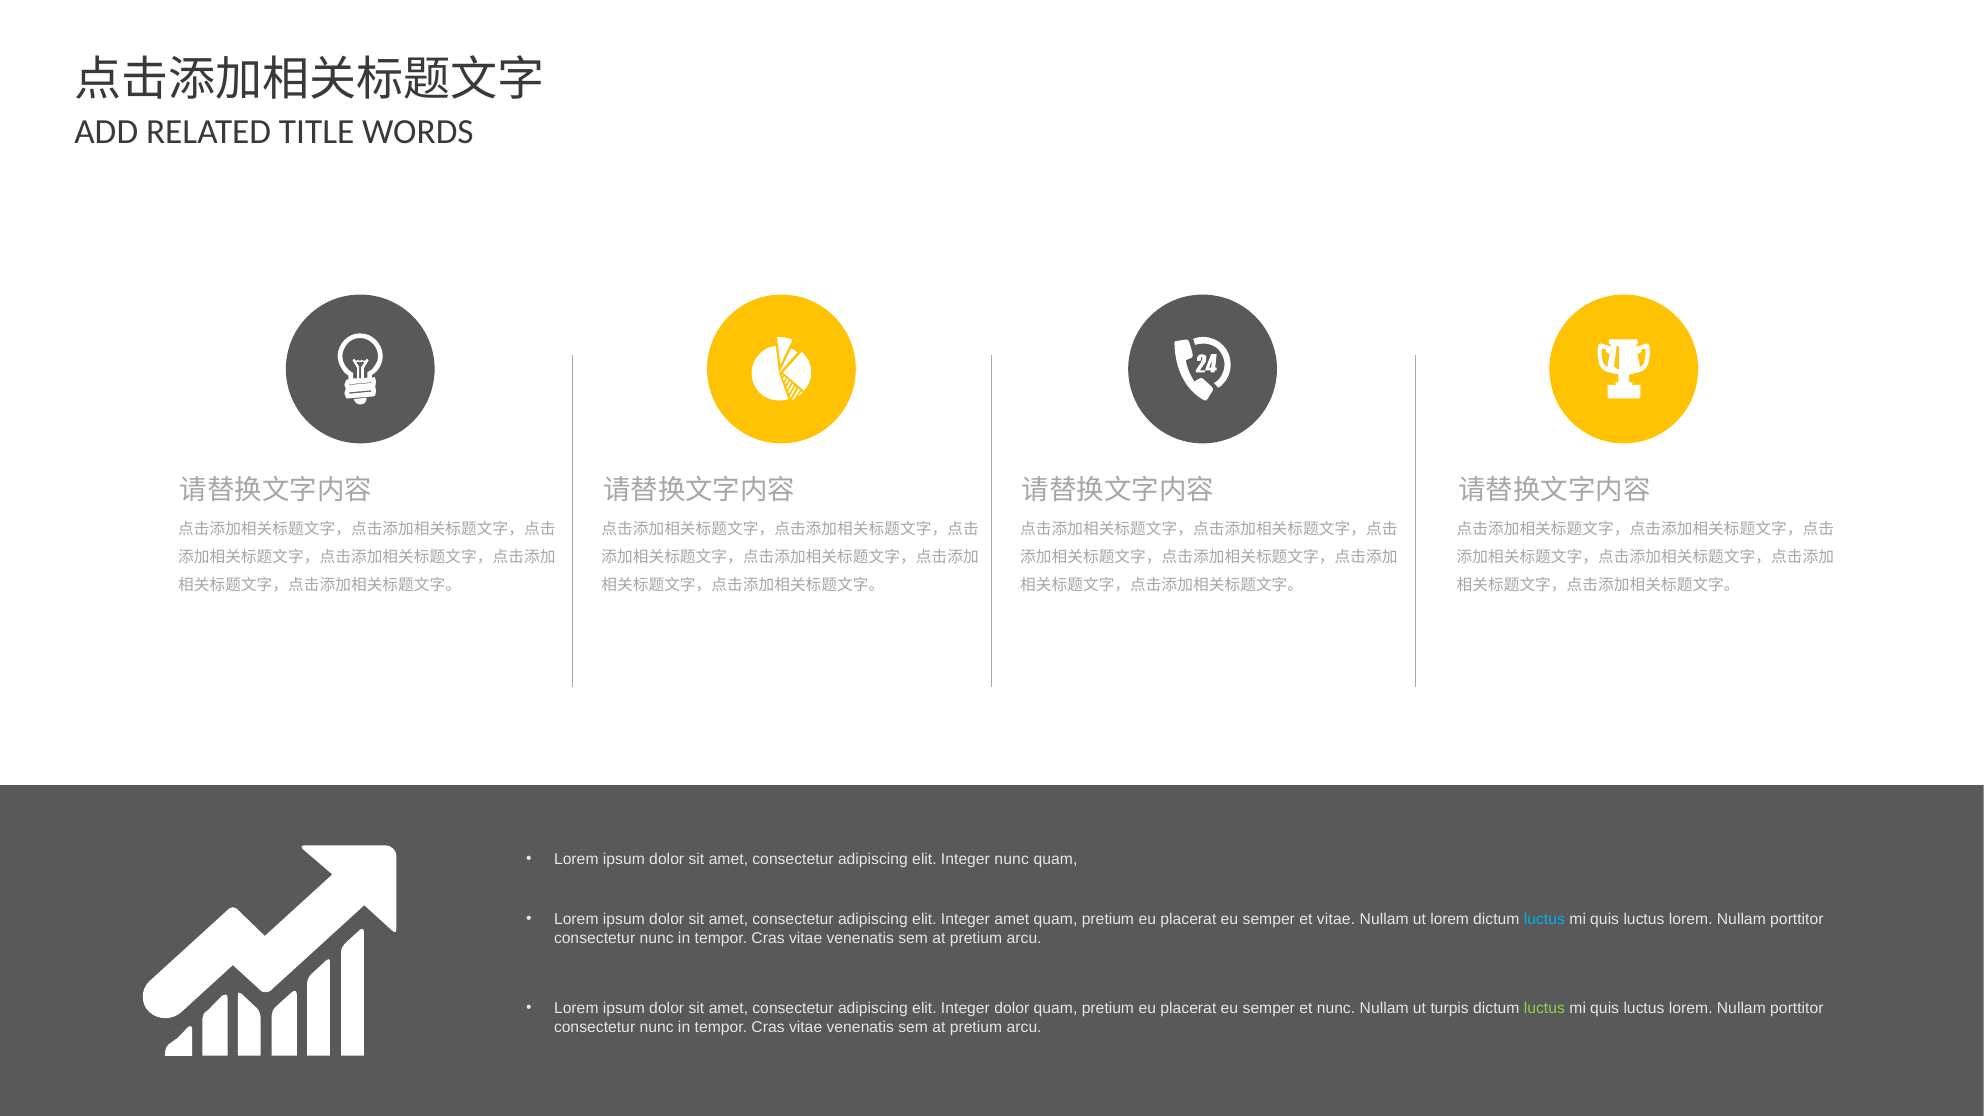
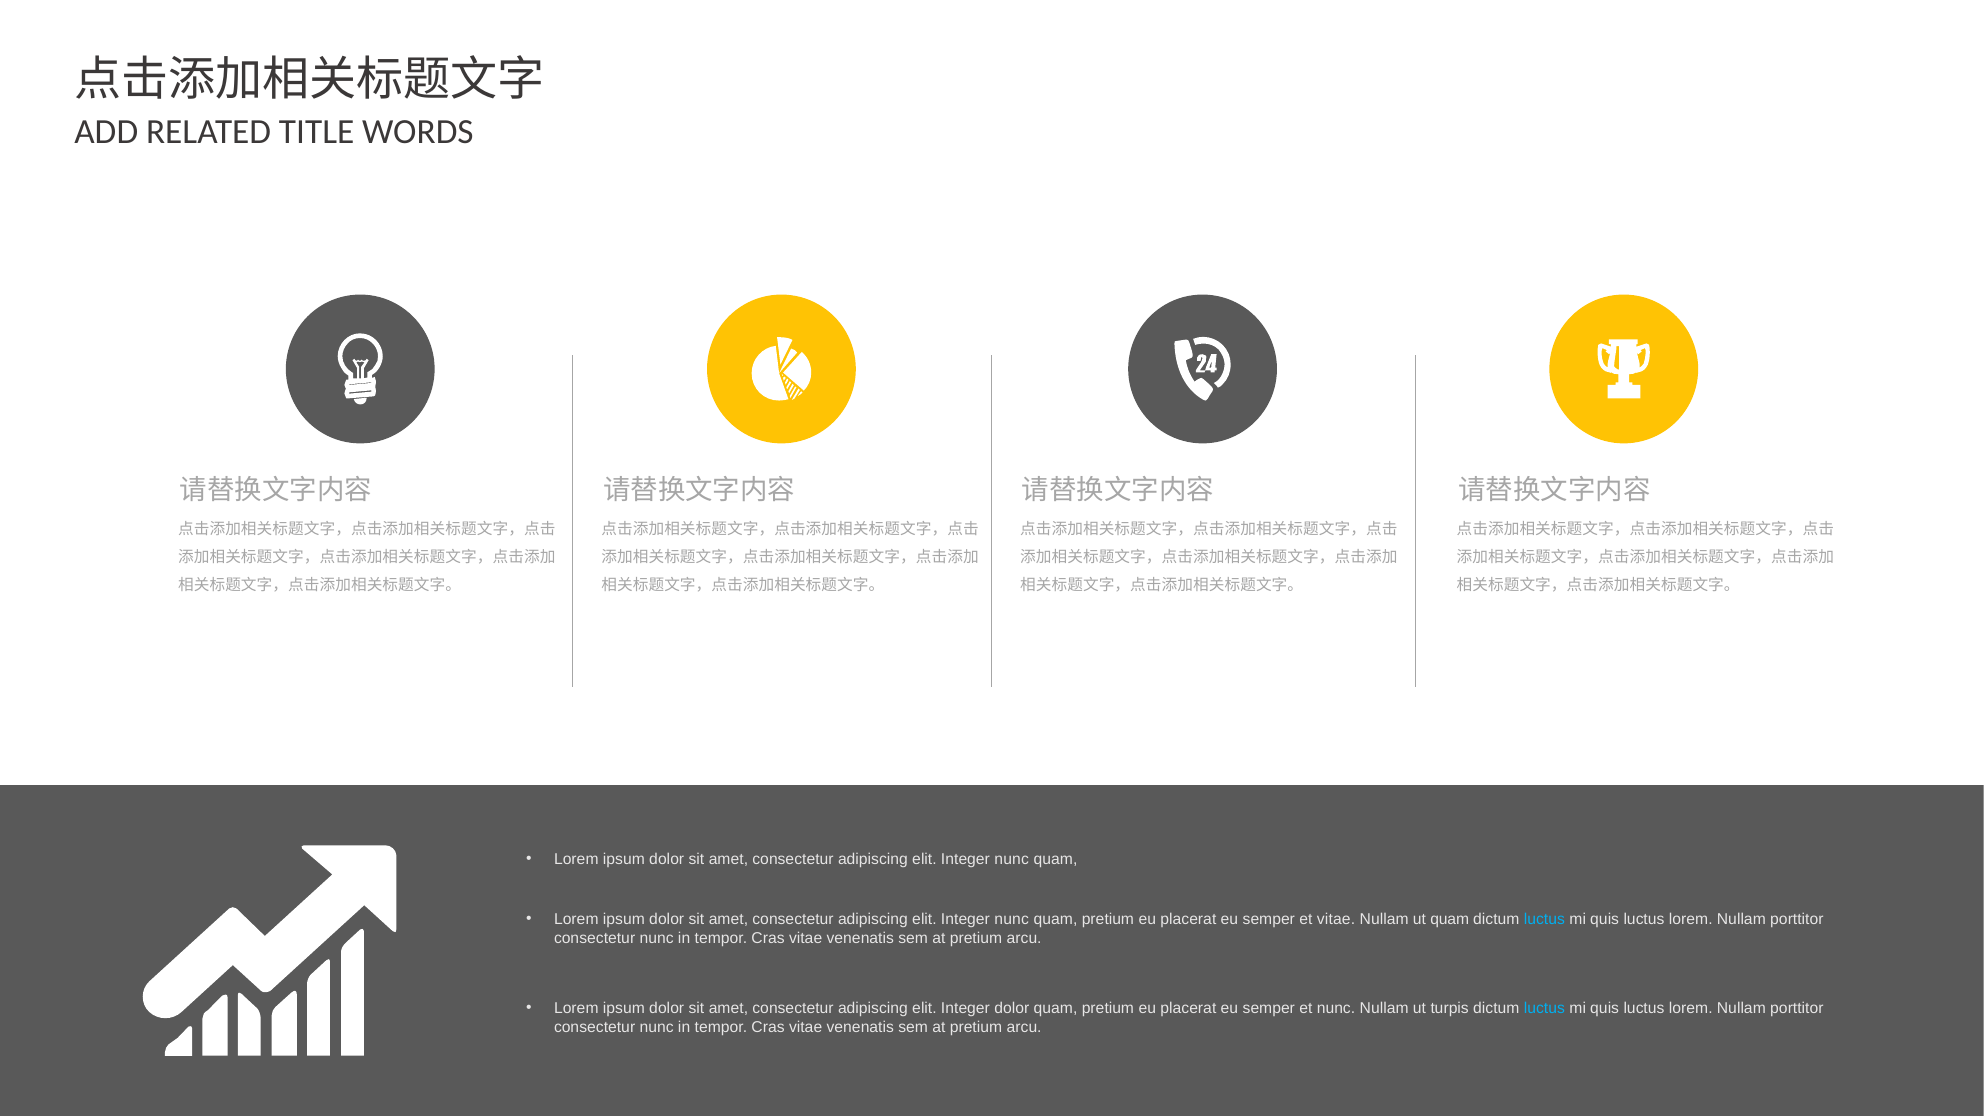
amet at (1012, 919): amet -> nunc
ut lorem: lorem -> quam
luctus at (1544, 1008) colour: light green -> light blue
